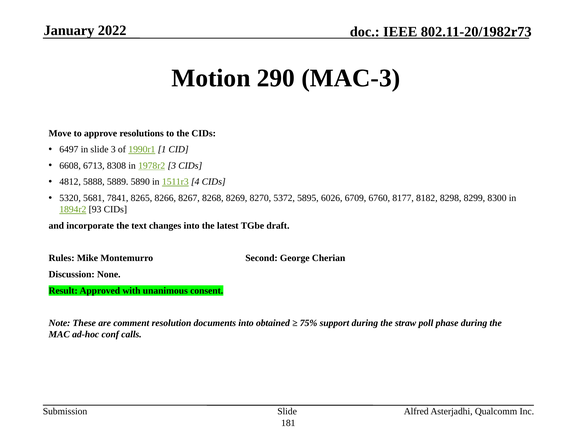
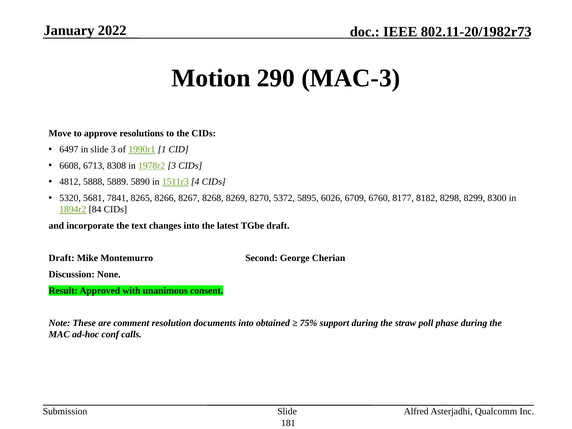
93: 93 -> 84
Rules at (62, 258): Rules -> Draft
